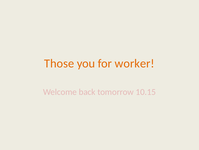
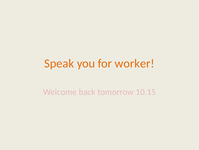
Those: Those -> Speak
